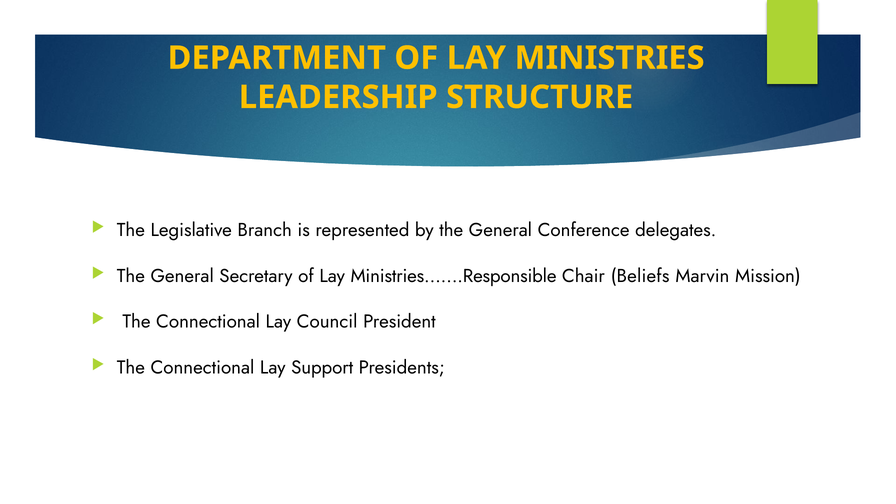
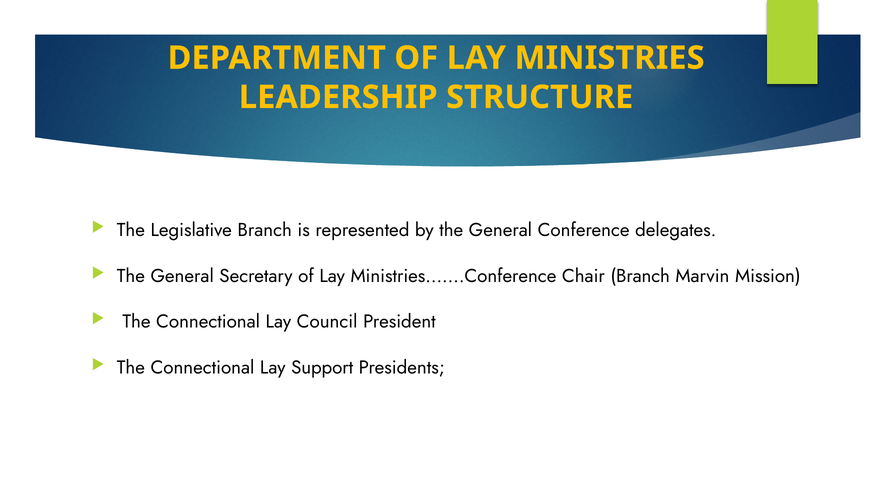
Ministries…….Responsible: Ministries…….Responsible -> Ministries…….Conference
Chair Beliefs: Beliefs -> Branch
